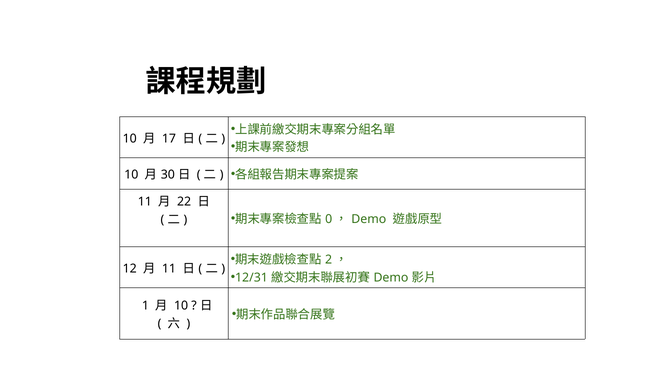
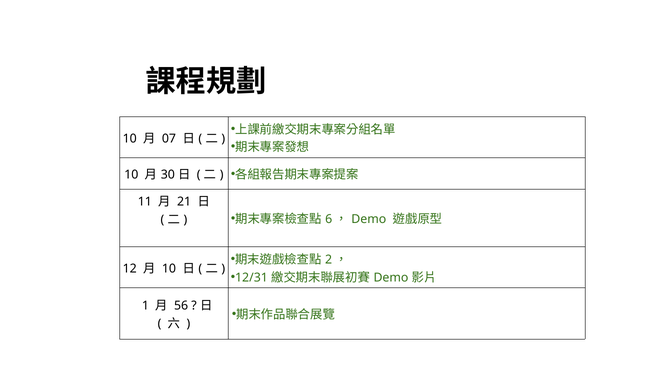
17: 17 -> 07
22: 22 -> 21
0: 0 -> 6
11 at (169, 269): 11 -> 10
10 at (181, 306): 10 -> 56
